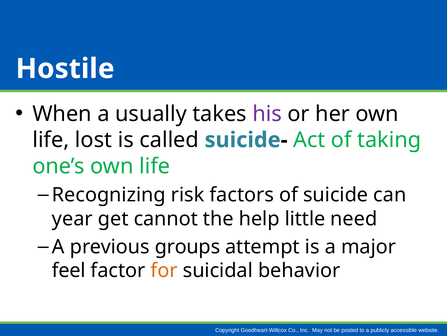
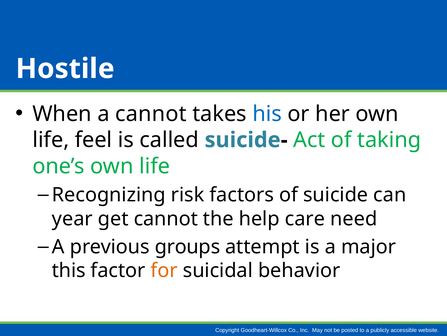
a usually: usually -> cannot
his colour: purple -> blue
lost: lost -> feel
little: little -> care
feel: feel -> this
